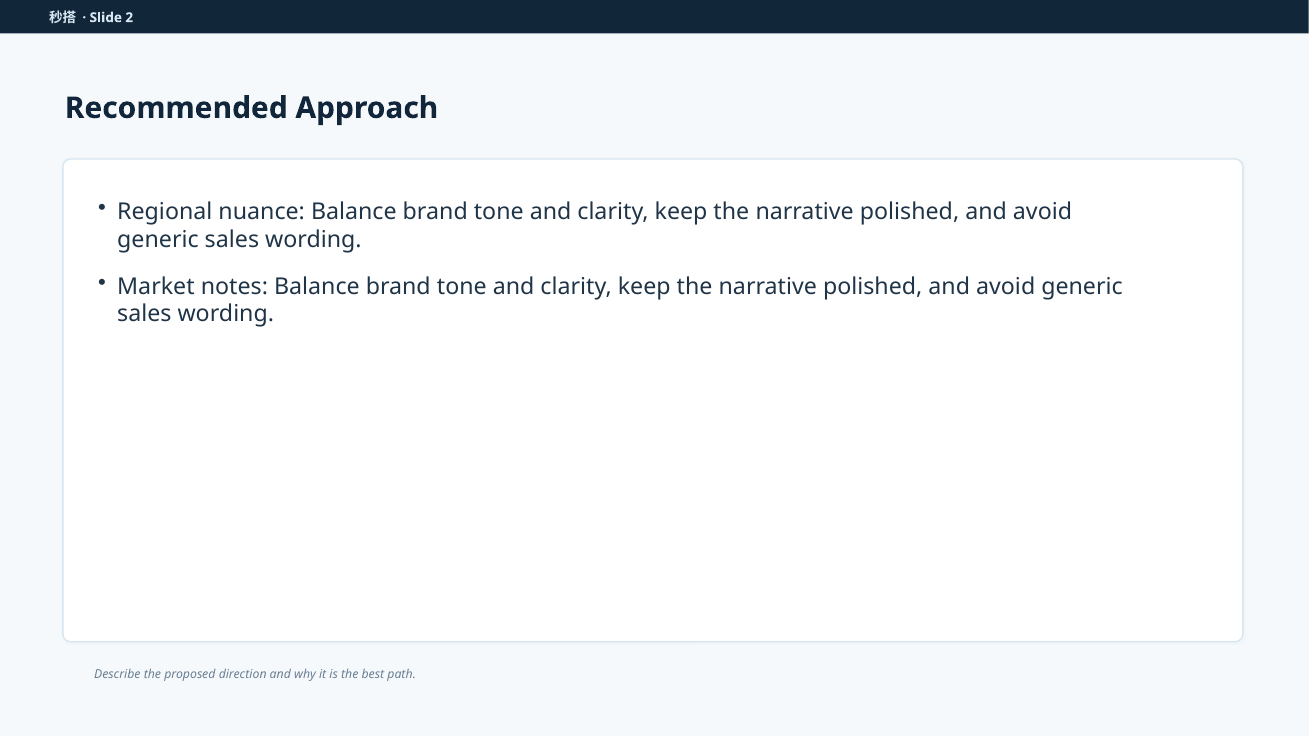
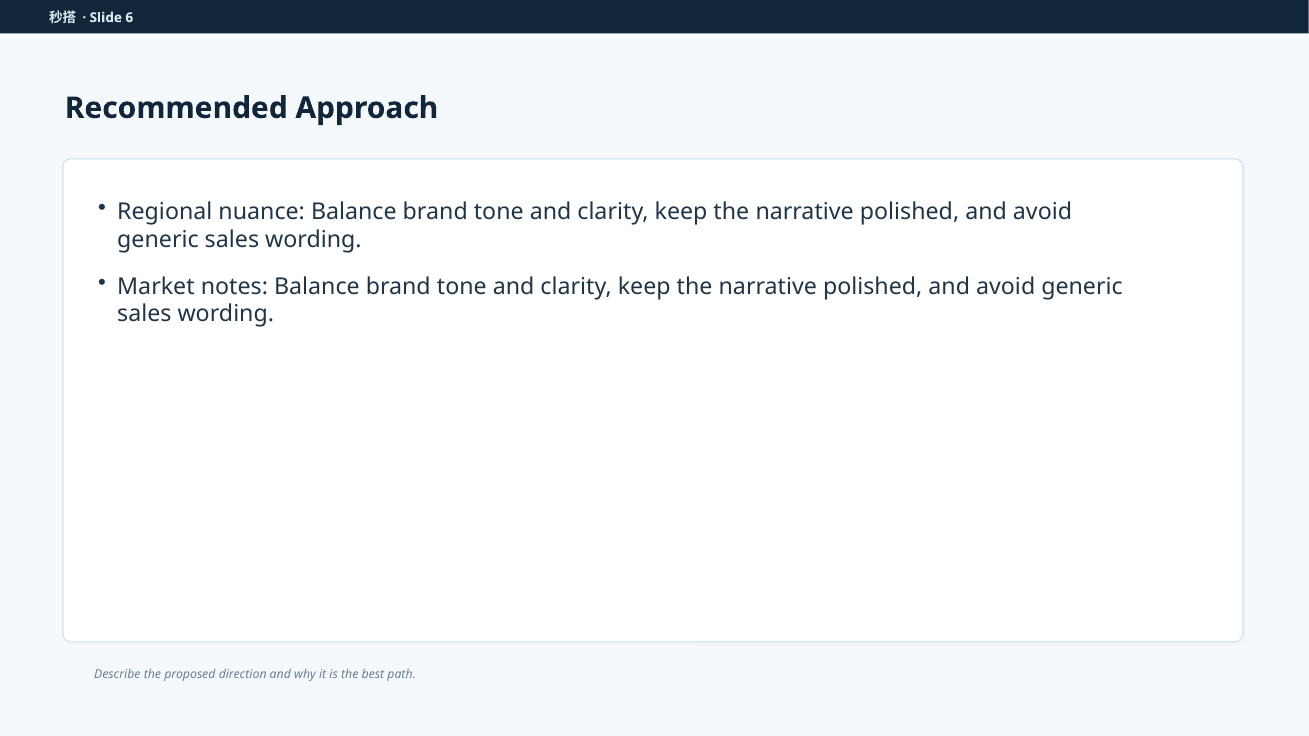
2: 2 -> 6
